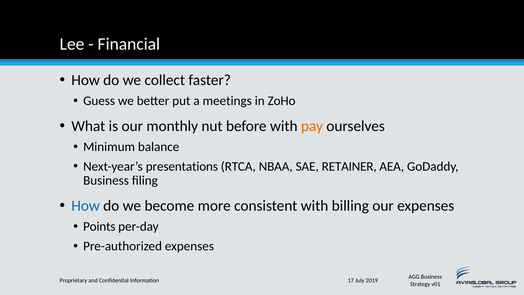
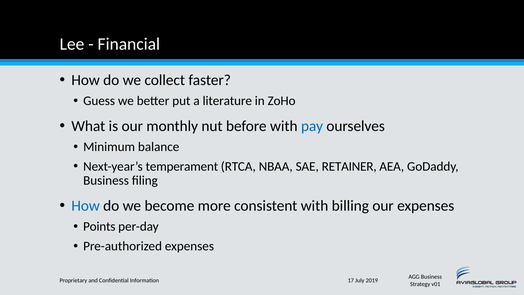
meetings: meetings -> literature
pay colour: orange -> blue
presentations: presentations -> temperament
